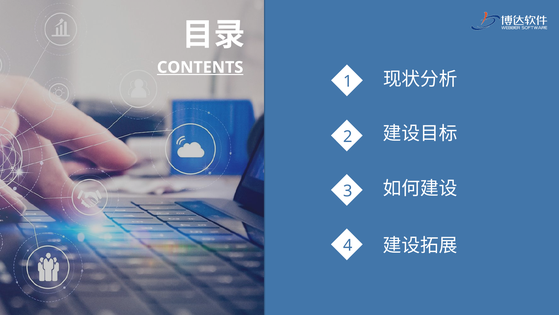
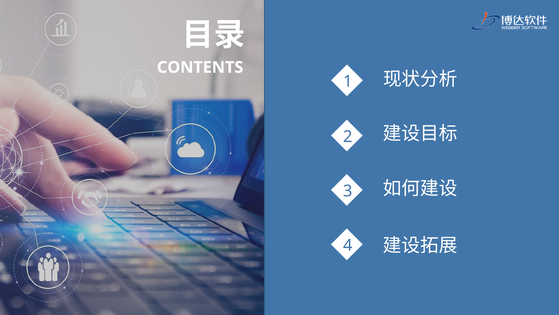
CONTENTS underline: present -> none
